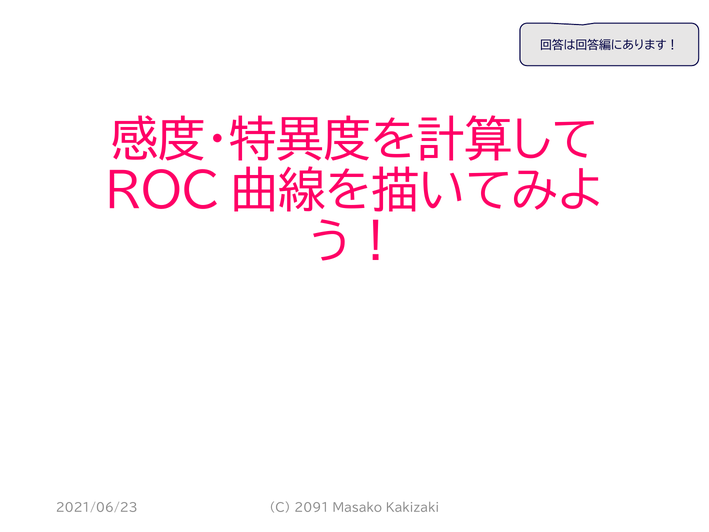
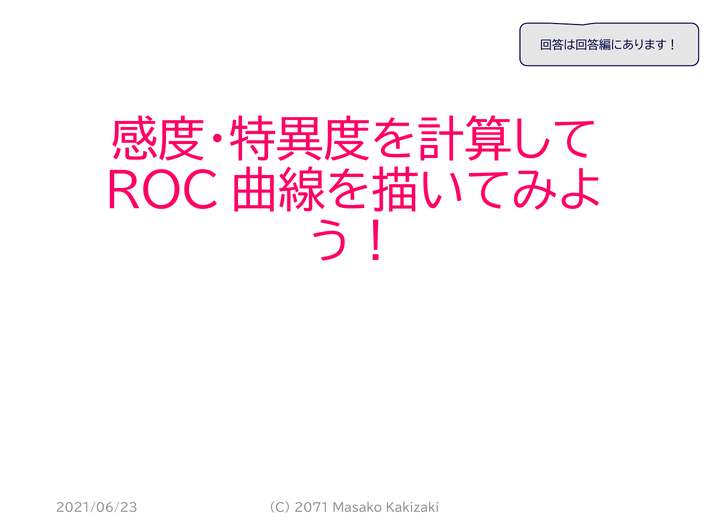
2091: 2091 -> 2071
